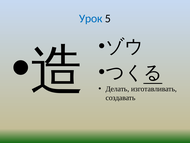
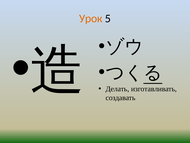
Урок colour: blue -> orange
